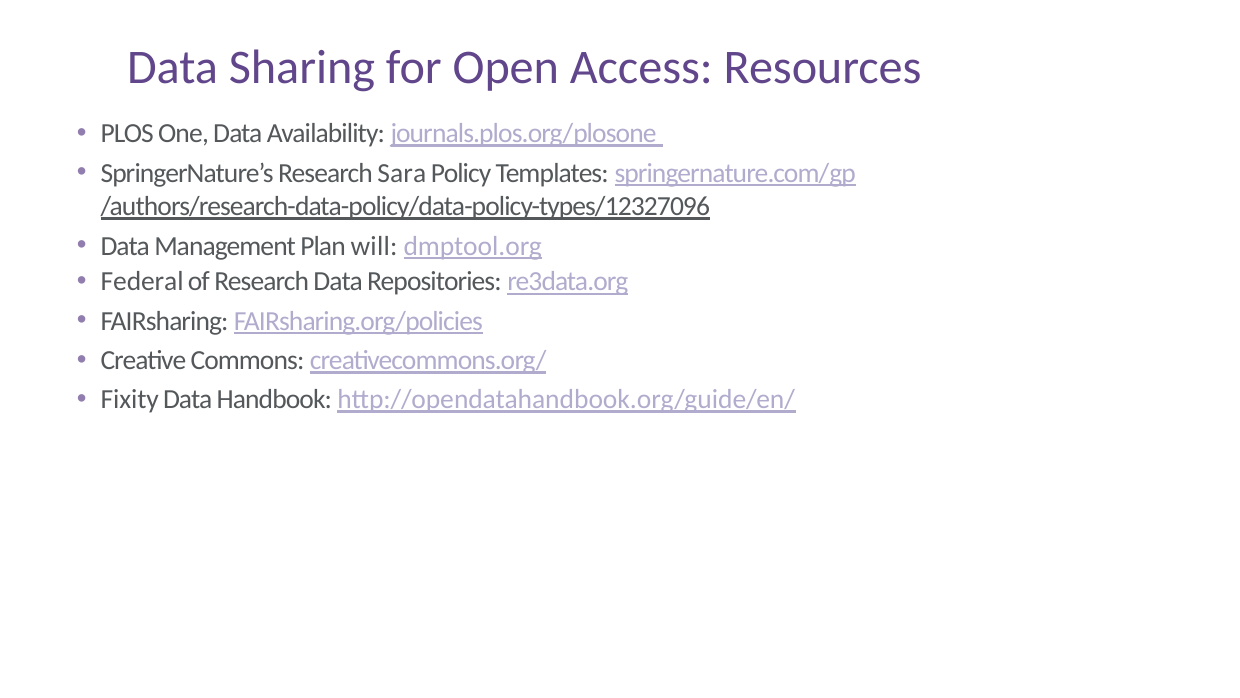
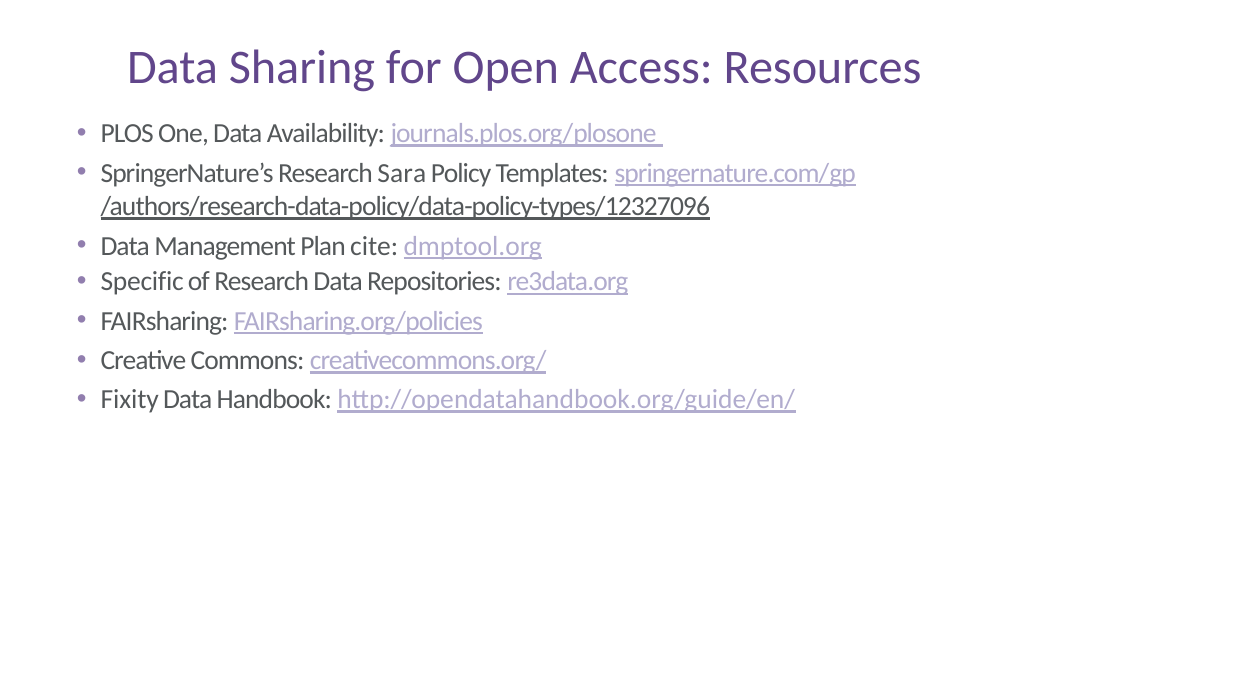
will: will -> cite
Federal: Federal -> Specific
